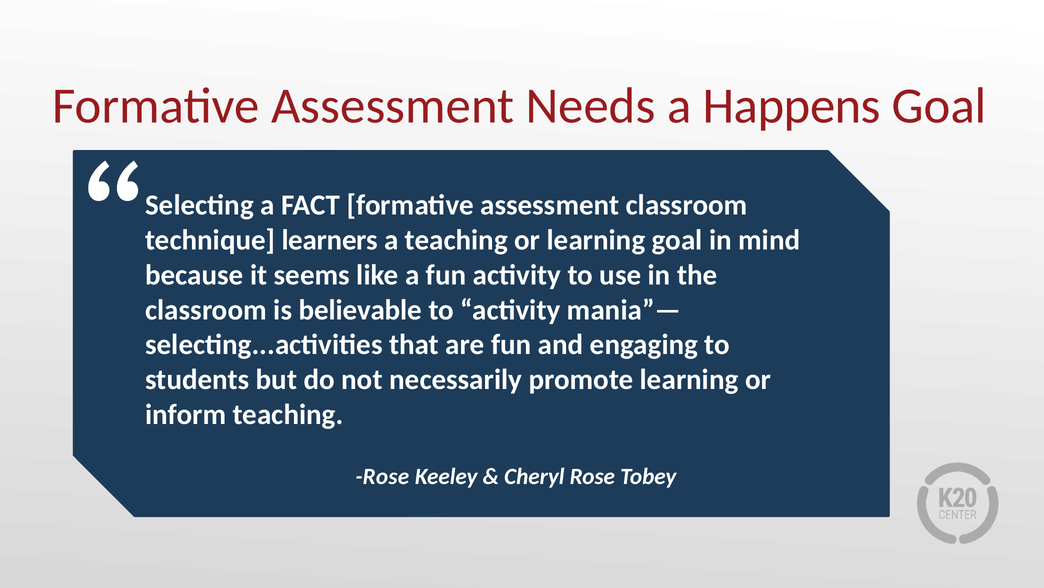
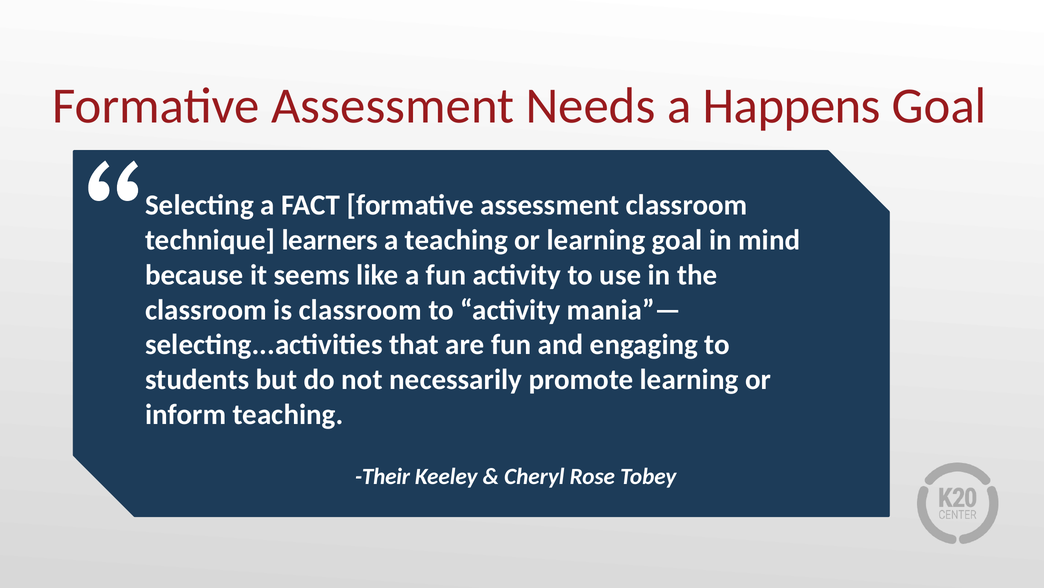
is believable: believable -> classroom
Rose at (382, 476): Rose -> Their
